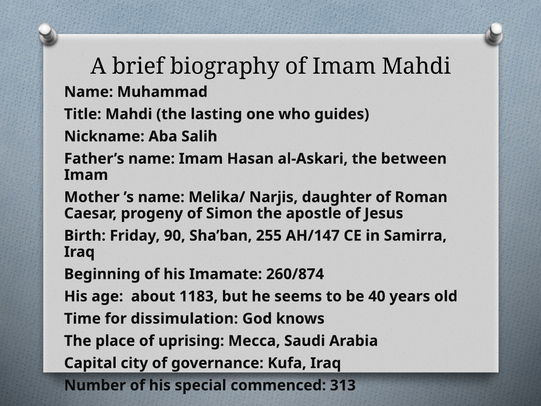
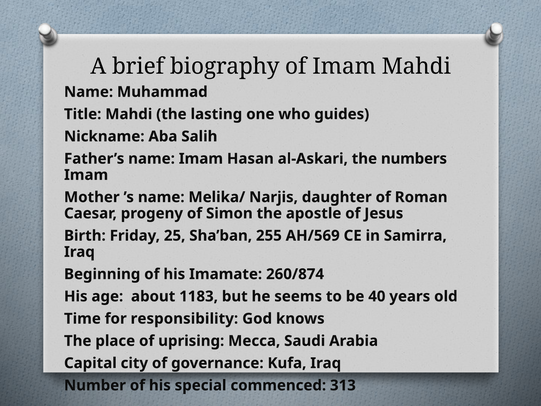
between: between -> numbers
90: 90 -> 25
AH/147: AH/147 -> AH/569
dissimulation: dissimulation -> responsibility
